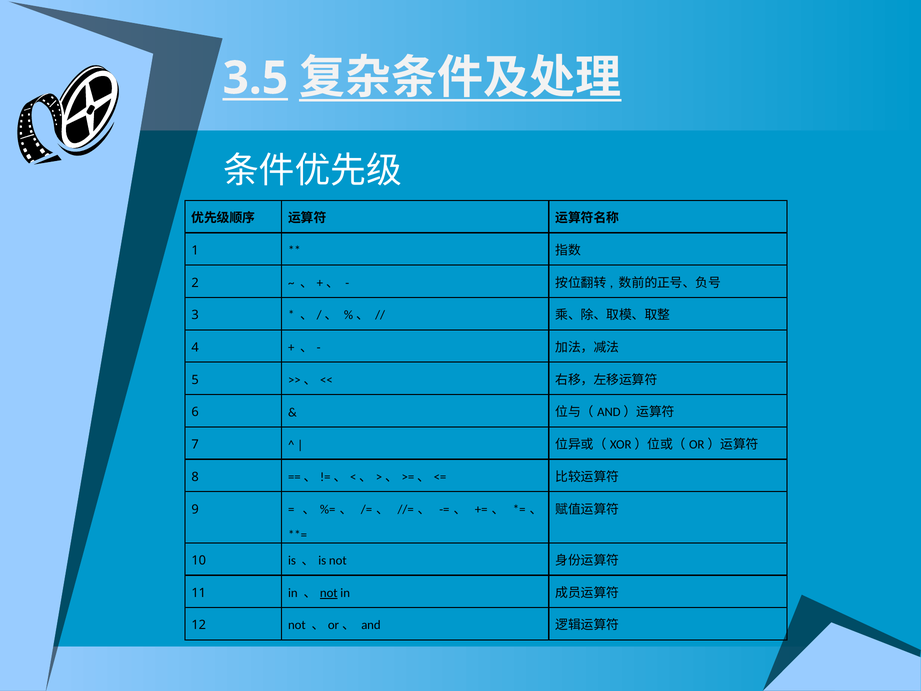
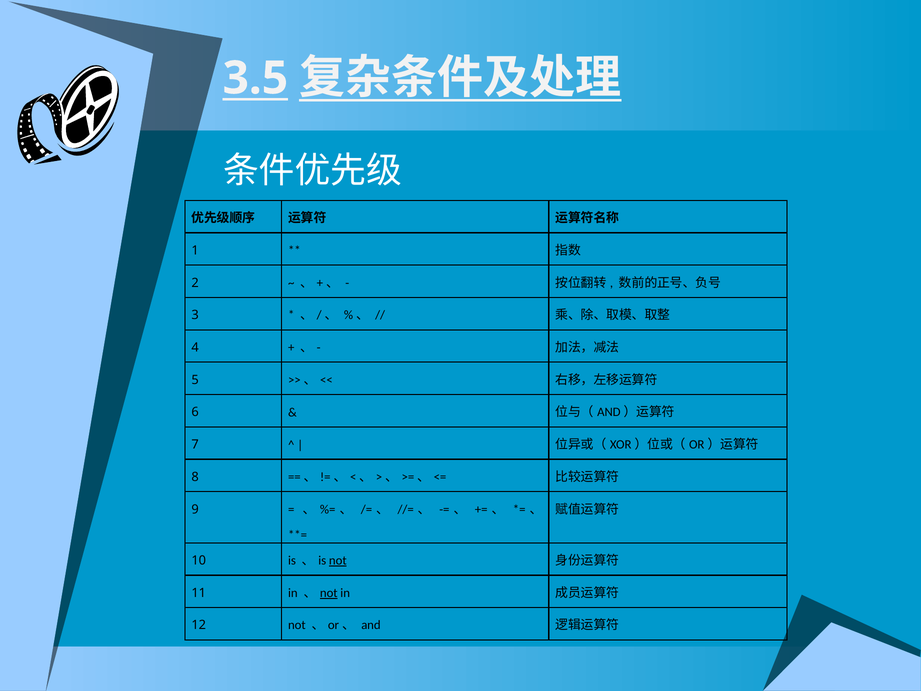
not at (338, 560) underline: none -> present
